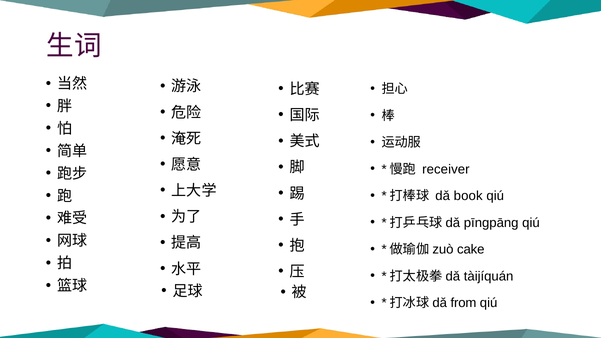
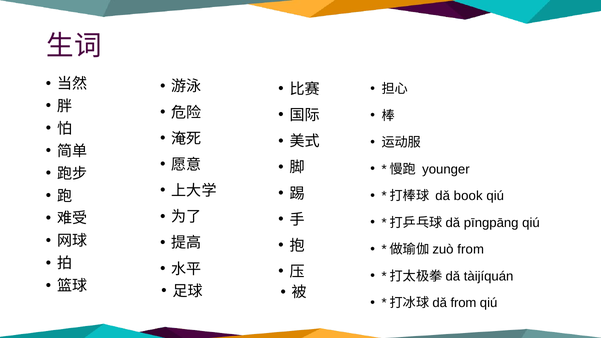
receiver: receiver -> younger
cake at (471, 250): cake -> from
